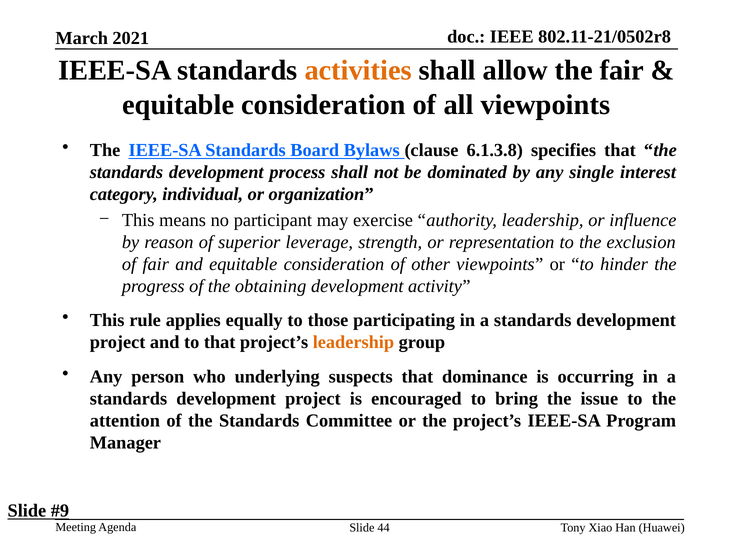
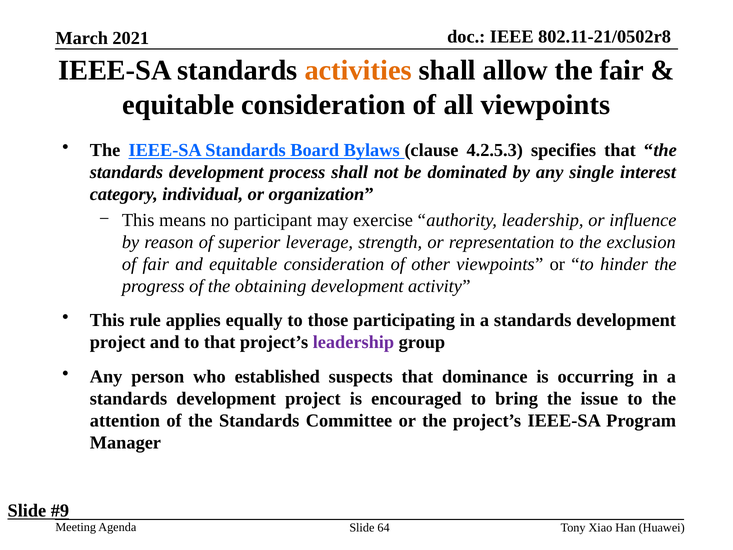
6.1.3.8: 6.1.3.8 -> 4.2.5.3
leadership at (353, 342) colour: orange -> purple
underlying: underlying -> established
44: 44 -> 64
